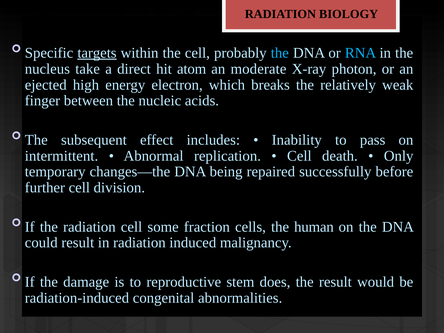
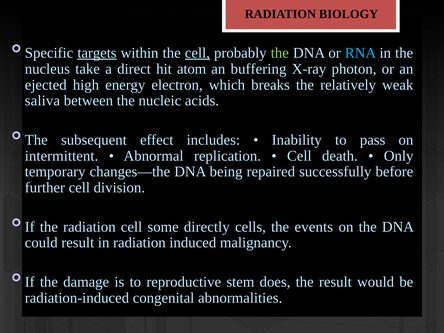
cell at (197, 53) underline: none -> present
the at (280, 53) colour: light blue -> light green
moderate: moderate -> buffering
finger: finger -> saliva
fraction: fraction -> directly
human: human -> events
